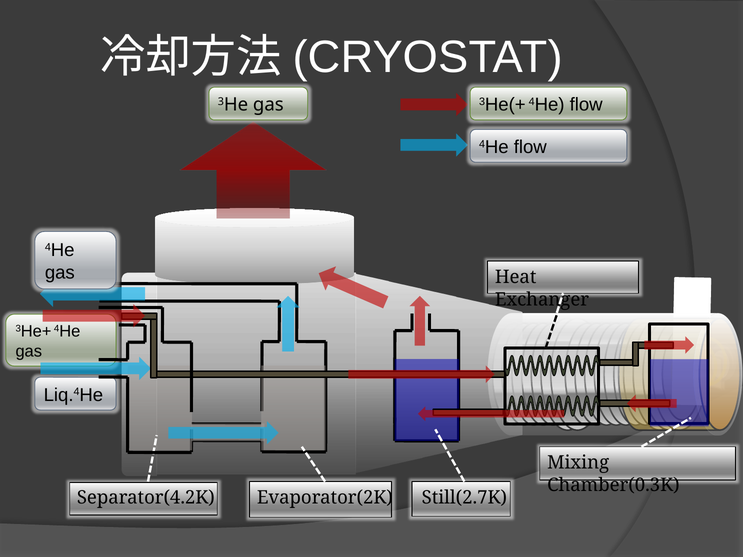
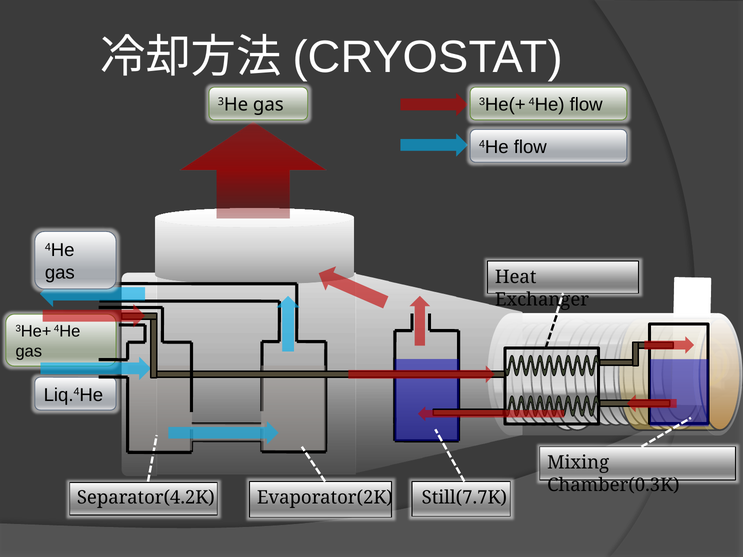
Still(2.7K: Still(2.7K -> Still(7.7K
